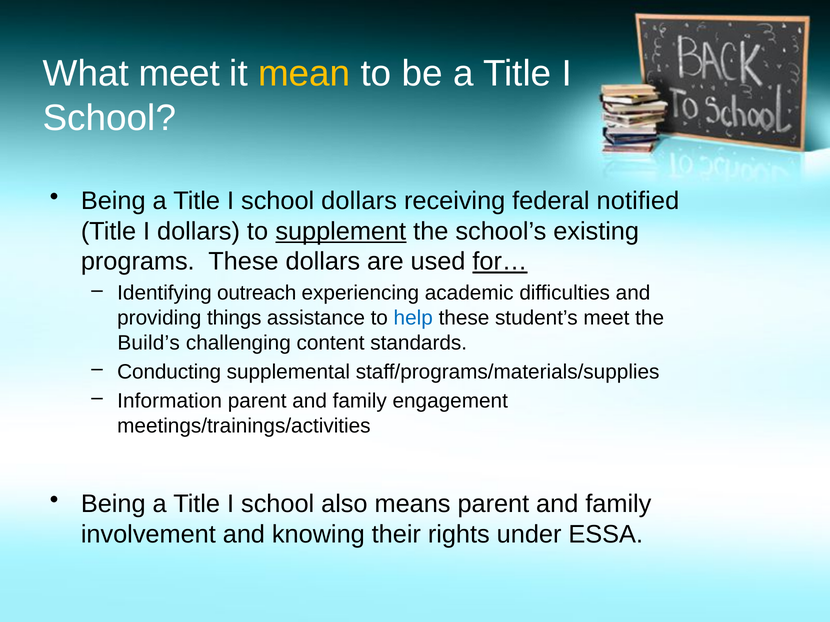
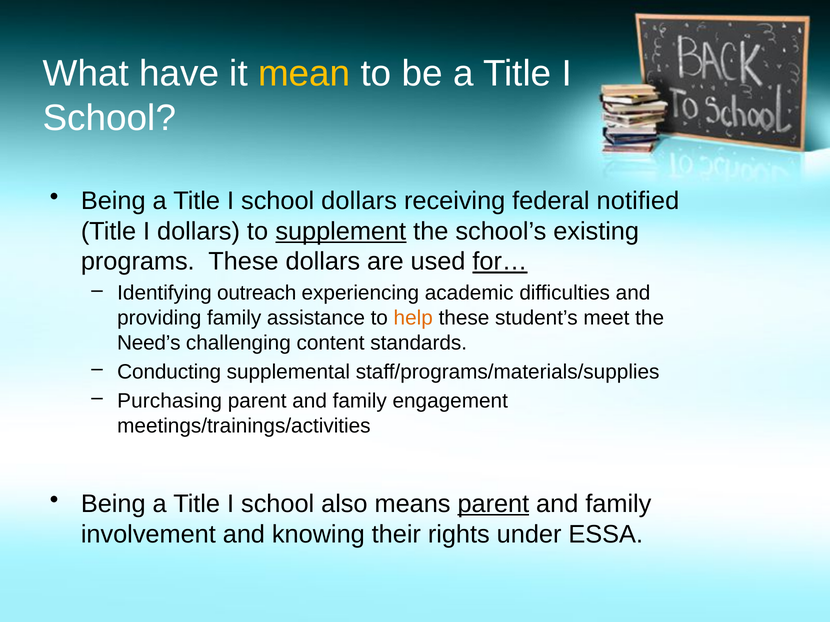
What meet: meet -> have
providing things: things -> family
help colour: blue -> orange
Build’s: Build’s -> Need’s
Information: Information -> Purchasing
parent at (493, 504) underline: none -> present
